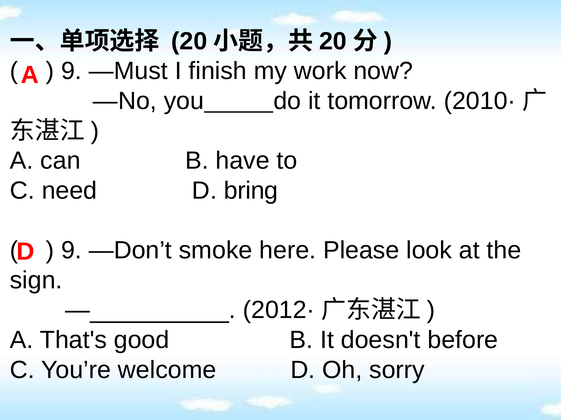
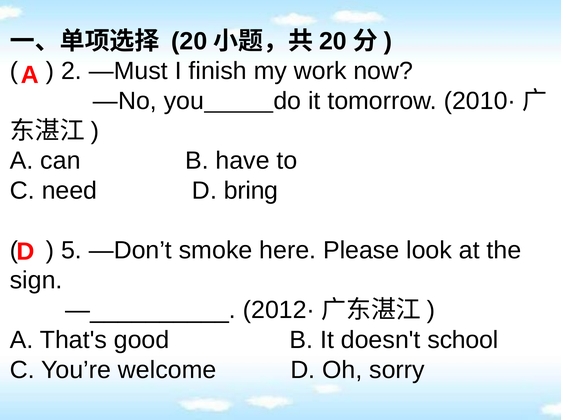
9 at (71, 71): 9 -> 2
9 at (71, 251): 9 -> 5
before: before -> school
